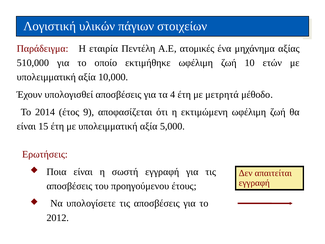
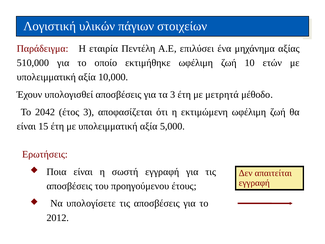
ατομικές: ατομικές -> επιλύσει
τα 4: 4 -> 3
2014: 2014 -> 2042
έτος 9: 9 -> 3
